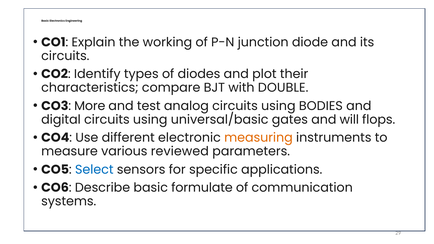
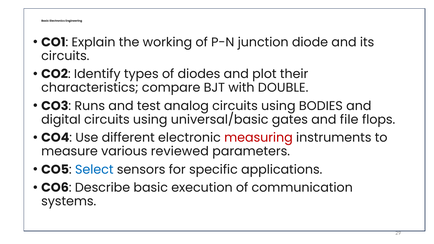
More: More -> Runs
will: will -> file
measuring colour: orange -> red
formulate: formulate -> execution
